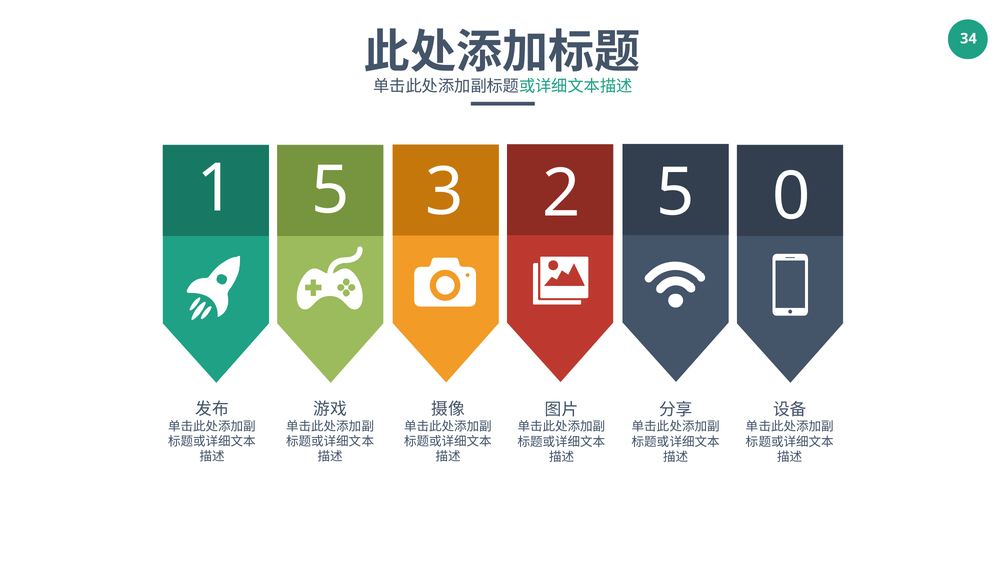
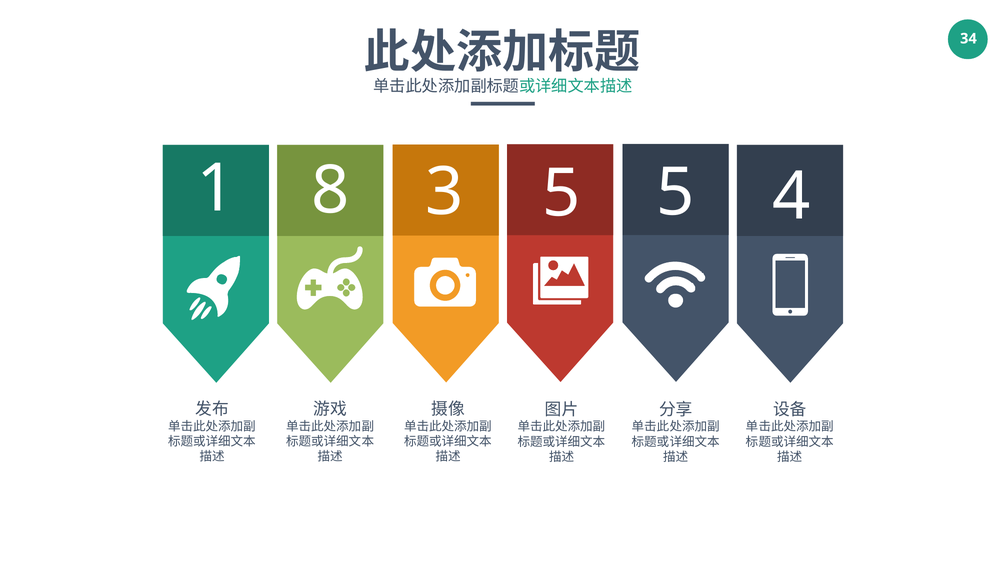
1 5: 5 -> 8
3 2: 2 -> 5
0: 0 -> 4
